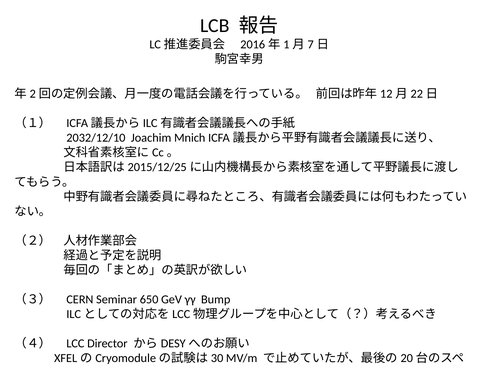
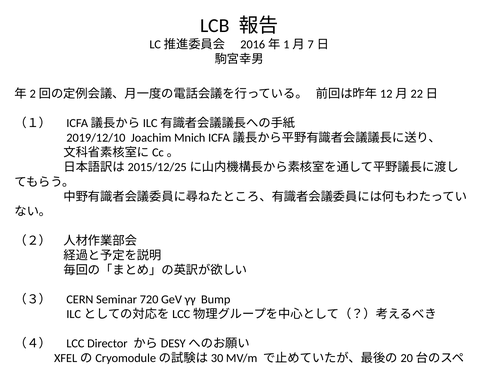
2032/12/10: 2032/12/10 -> 2019/12/10
650: 650 -> 720
